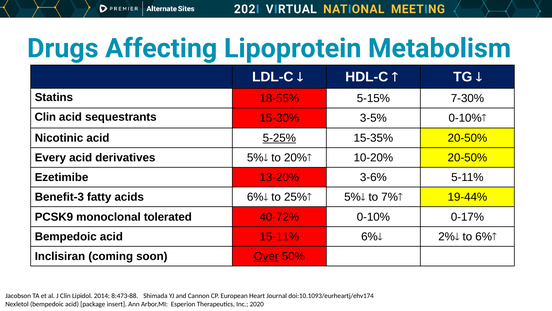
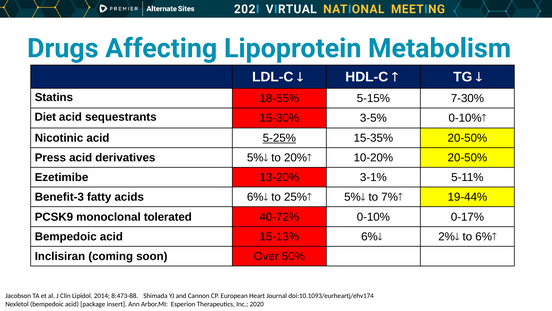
Clin at (45, 117): Clin -> Diet
Every: Every -> Press
3-6%: 3-6% -> 3-1%
15-11%: 15-11% -> 15-13%
Over underline: present -> none
